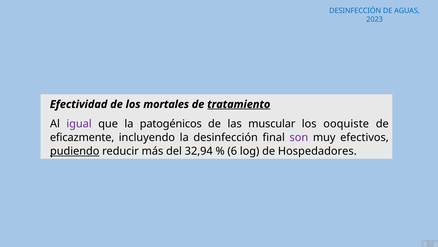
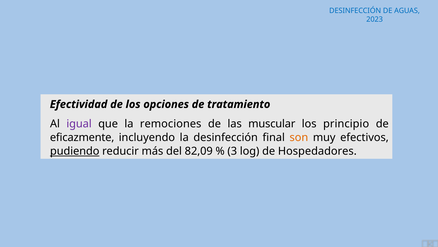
mortales: mortales -> opciones
tratamiento underline: present -> none
patogénicos: patogénicos -> remociones
ooquiste: ooquiste -> principio
son colour: purple -> orange
32,94: 32,94 -> 82,09
6: 6 -> 3
